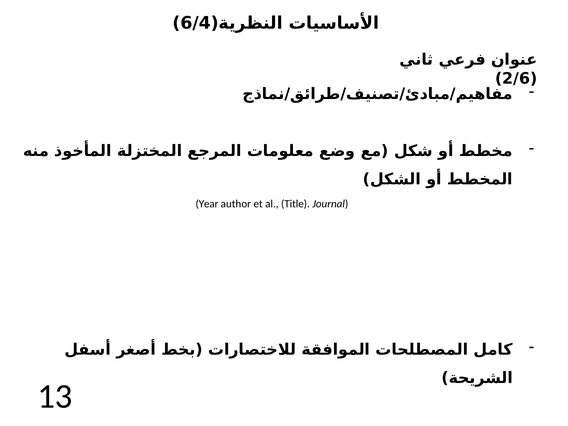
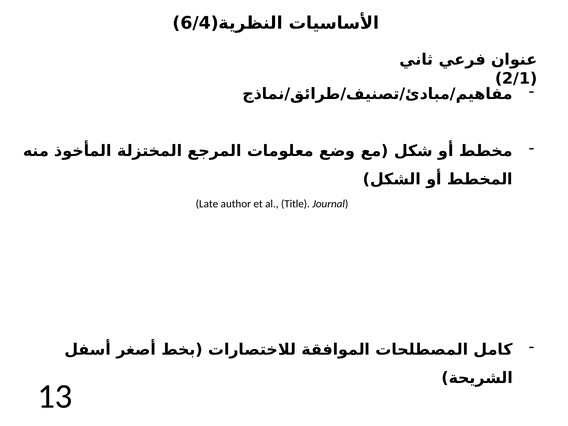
2/6: 2/6 -> 2/1
Year: Year -> Late
